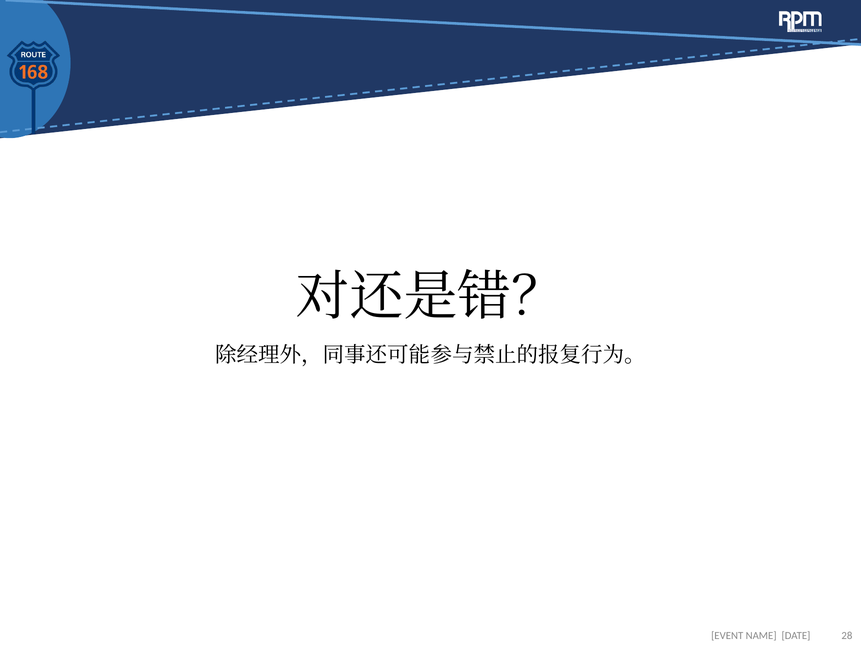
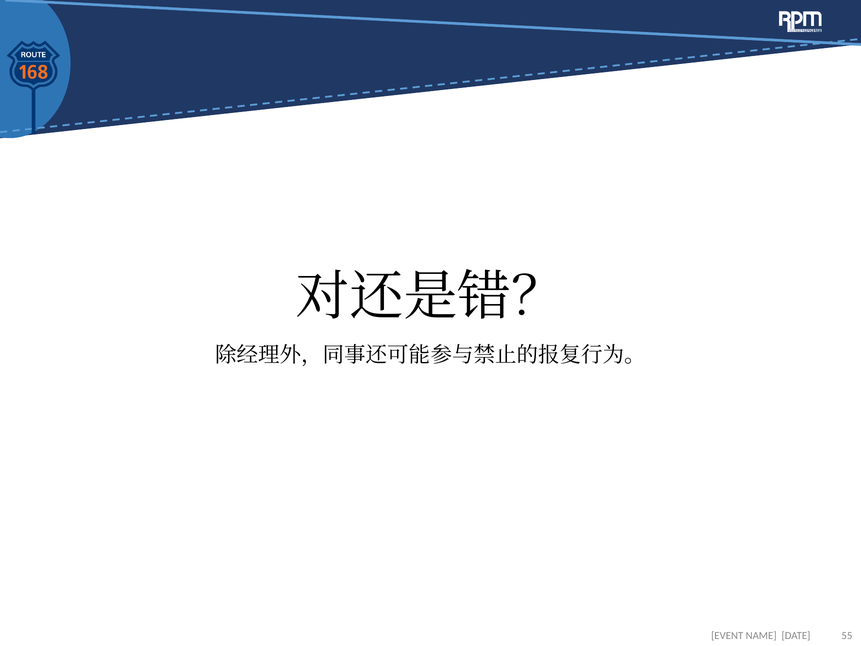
28: 28 -> 55
